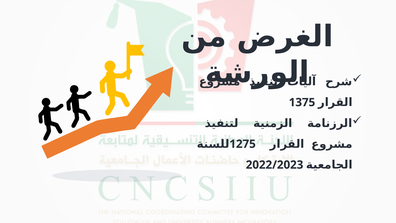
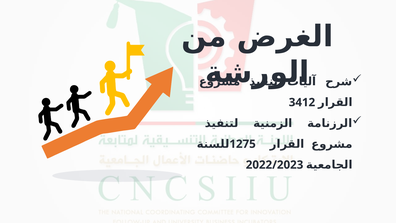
1375: 1375 -> 3412
